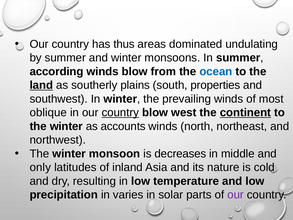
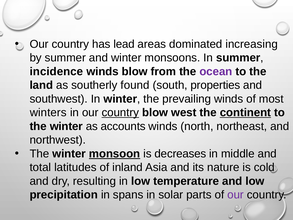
thus: thus -> lead
undulating: undulating -> increasing
according: according -> incidence
ocean colour: blue -> purple
land underline: present -> none
plains: plains -> found
oblique: oblique -> winters
monsoon underline: none -> present
only: only -> total
varies: varies -> spans
